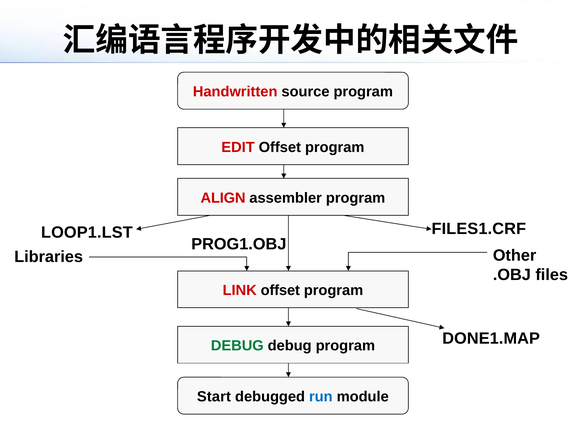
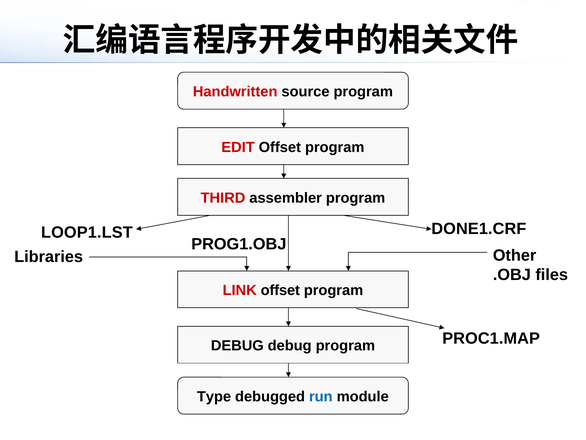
ALIGN: ALIGN -> THIRD
FILES1.CRF: FILES1.CRF -> DONE1.CRF
DONE1.MAP: DONE1.MAP -> PROC1.MAP
DEBUG at (237, 345) colour: green -> black
Start: Start -> Type
